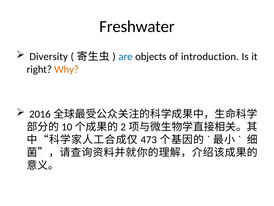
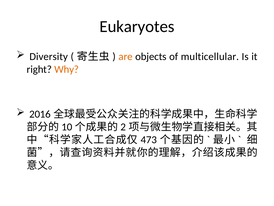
Freshwater: Freshwater -> Eukaryotes
are colour: blue -> orange
introduction: introduction -> multicellular
